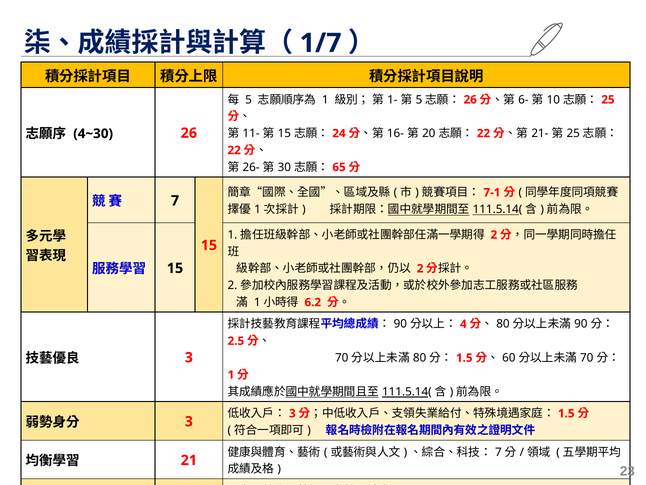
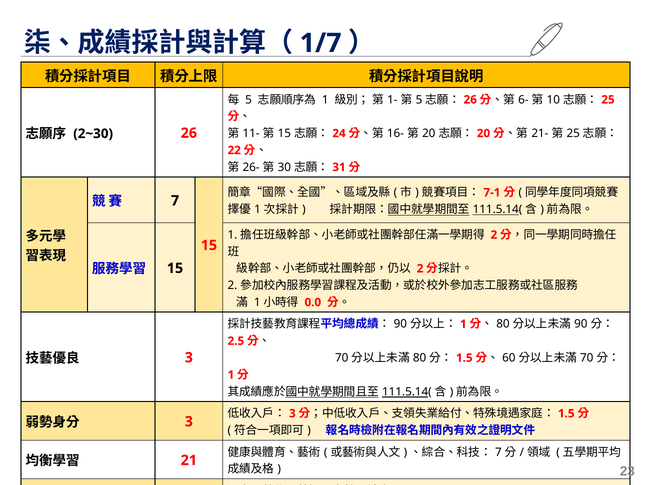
4~30: 4~30 -> 2~30
22 at (483, 133): 22 -> 20
65: 65 -> 31
6.2: 6.2 -> 0.0
4 at (463, 324): 4 -> 1
